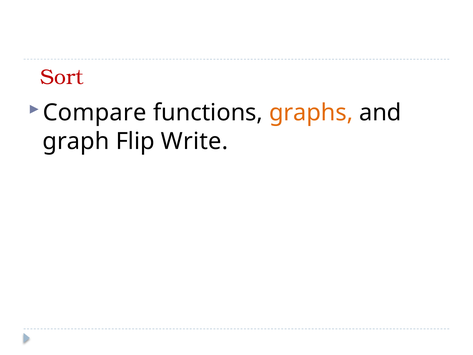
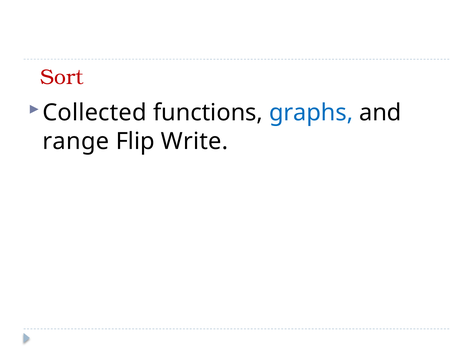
Compare: Compare -> Collected
graphs colour: orange -> blue
graph: graph -> range
